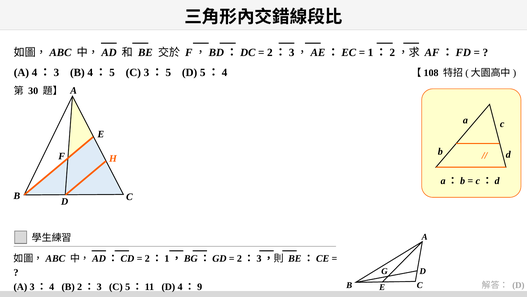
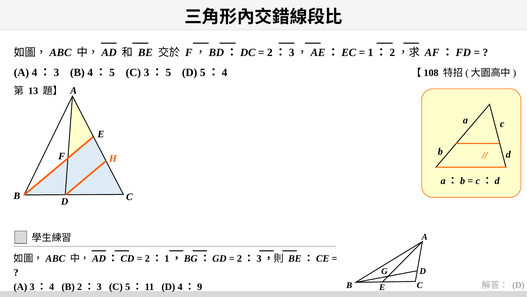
30: 30 -> 13
